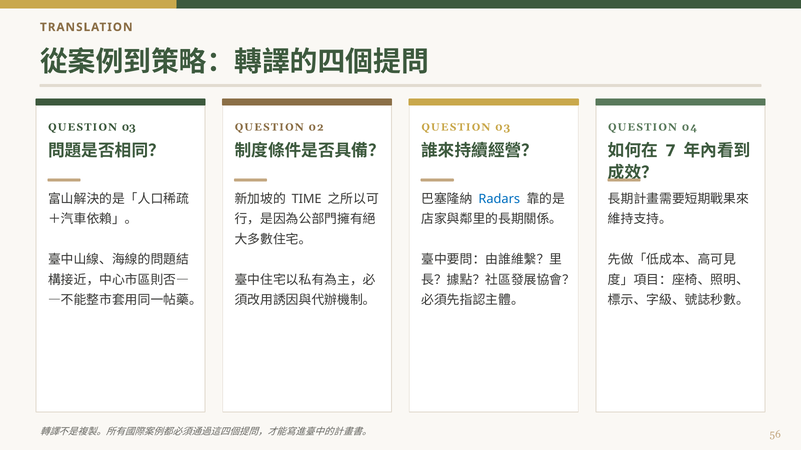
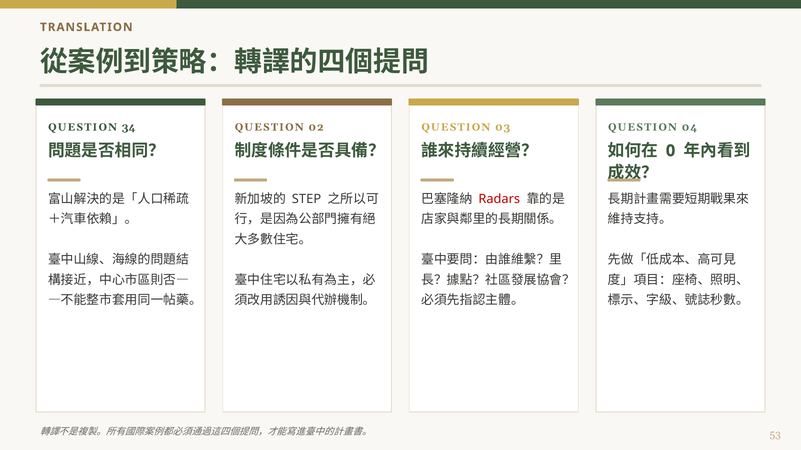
03 at (129, 127): 03 -> 34
7: 7 -> 0
TIME: TIME -> STEP
Radars colour: blue -> red
56: 56 -> 53
